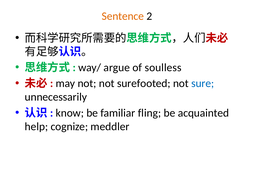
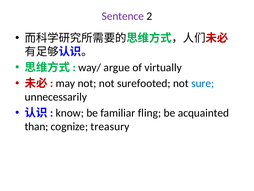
Sentence colour: orange -> purple
soulless: soulless -> virtually
help: help -> than
meddler: meddler -> treasury
